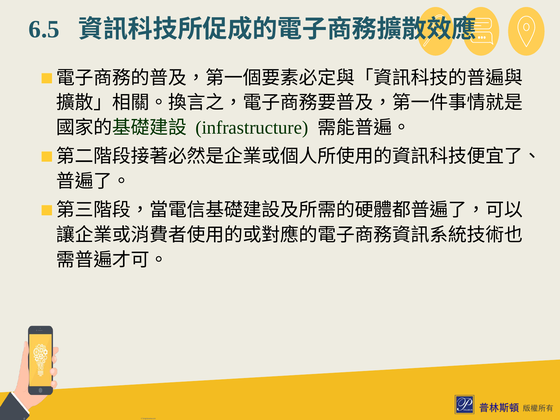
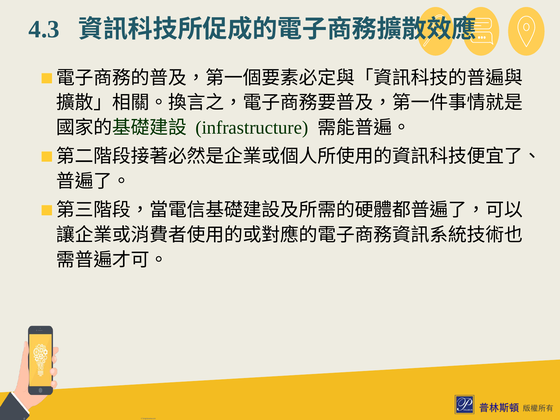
6.5: 6.5 -> 4.3
